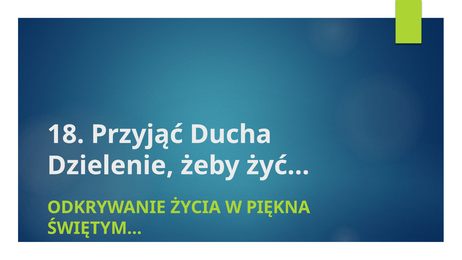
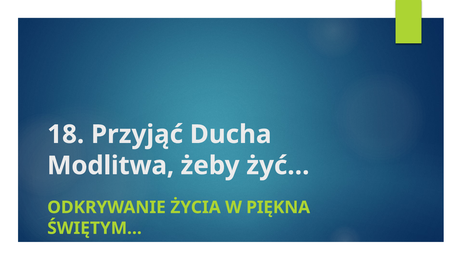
Dzielenie: Dzielenie -> Modlitwa
